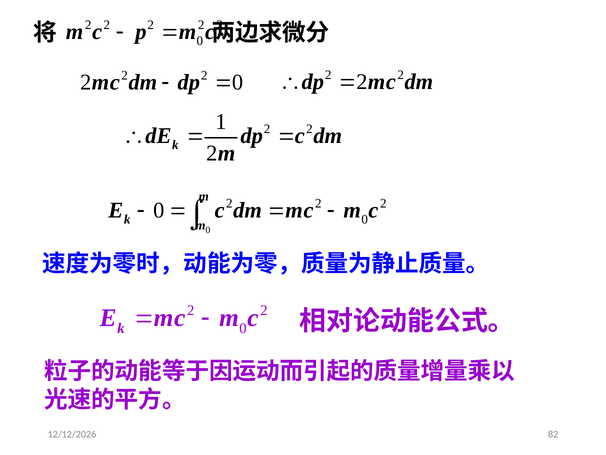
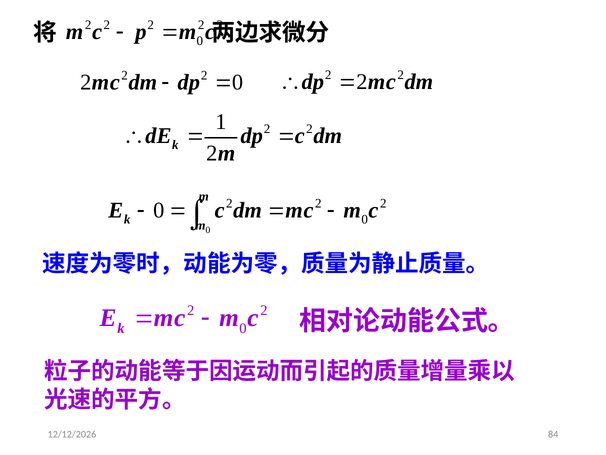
82: 82 -> 84
